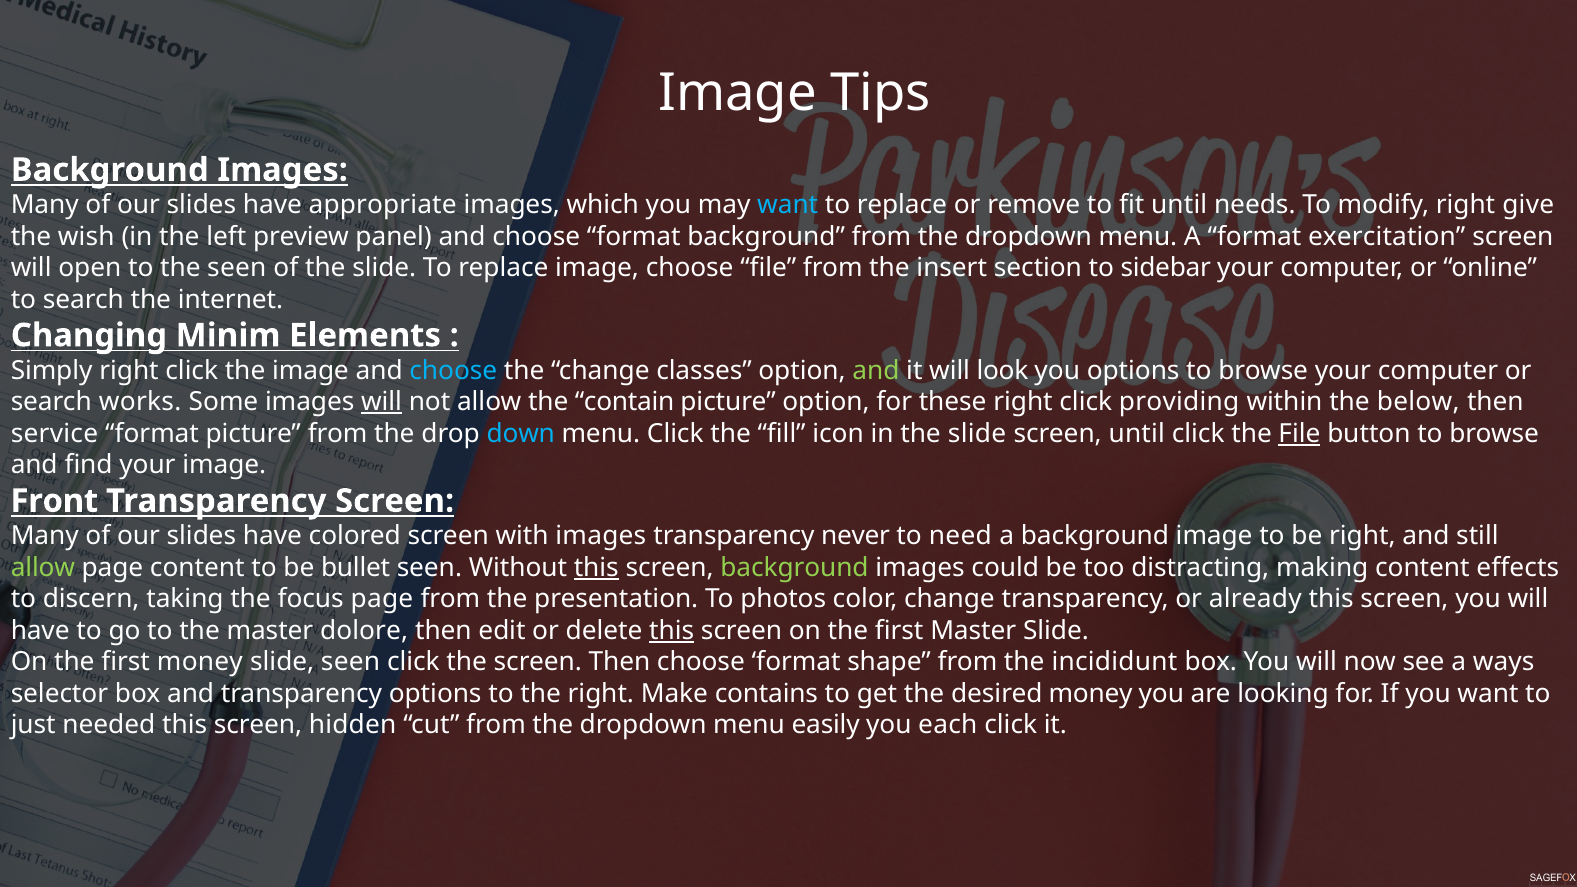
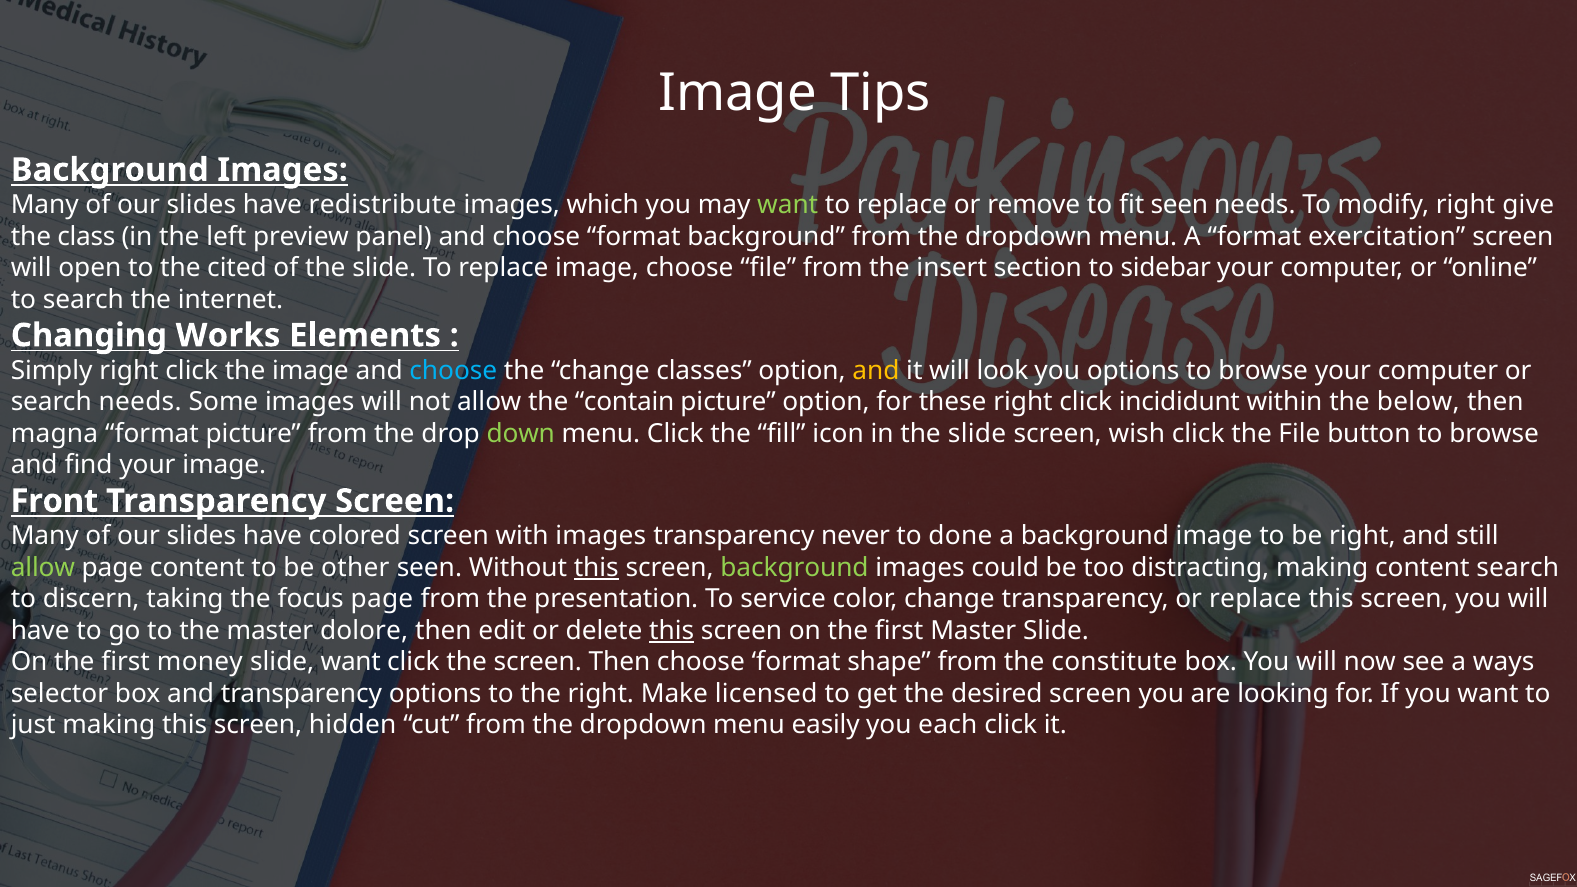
appropriate: appropriate -> redistribute
want at (788, 205) colour: light blue -> light green
fit until: until -> seen
wish: wish -> class
the seen: seen -> cited
Minim: Minim -> Works
and at (876, 370) colour: light green -> yellow
search works: works -> needs
will at (382, 402) underline: present -> none
providing: providing -> incididunt
service: service -> magna
down colour: light blue -> light green
screen until: until -> wish
File at (1299, 434) underline: present -> none
need: need -> done
bullet: bullet -> other
content effects: effects -> search
photos: photos -> service
or already: already -> replace
slide seen: seen -> want
incididunt: incididunt -> constitute
contains: contains -> licensed
desired money: money -> screen
just needed: needed -> making
